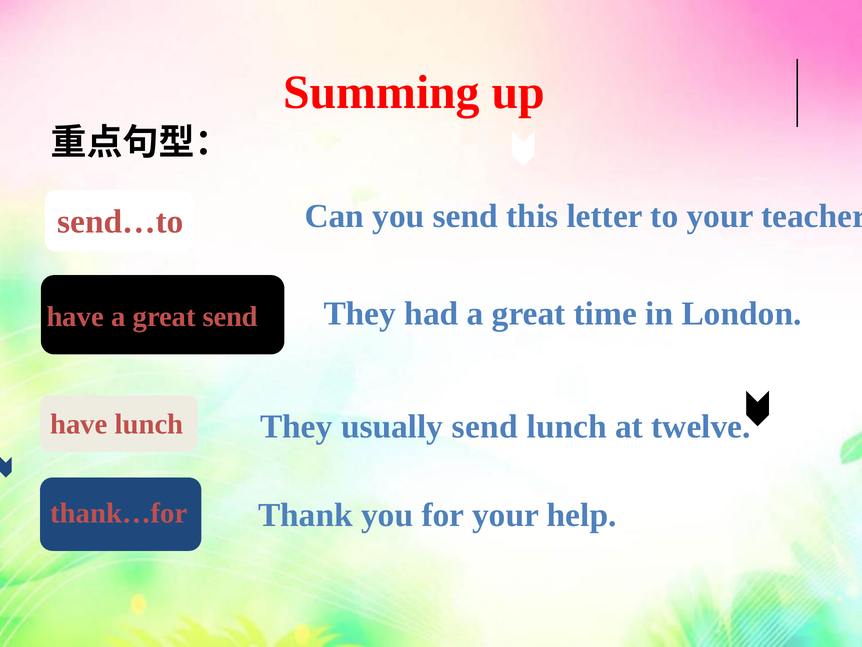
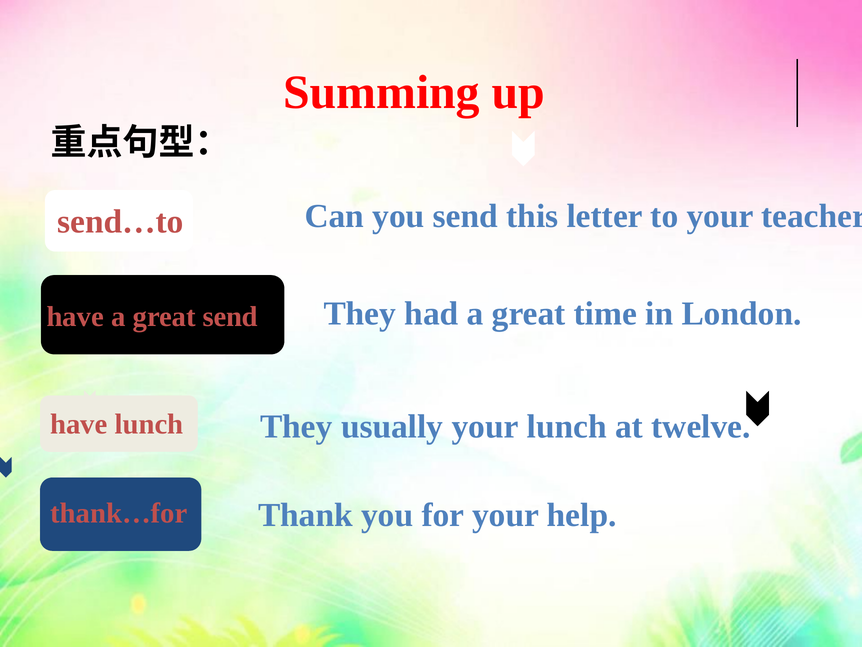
usually send: send -> your
